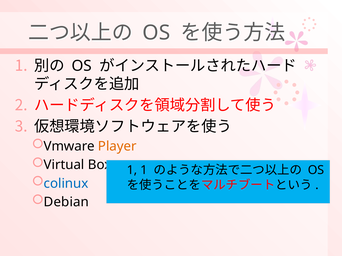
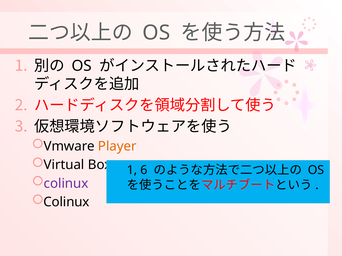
1 1: 1 -> 6
colinux at (66, 184) colour: blue -> purple
Debian at (66, 202): Debian -> Colinux
